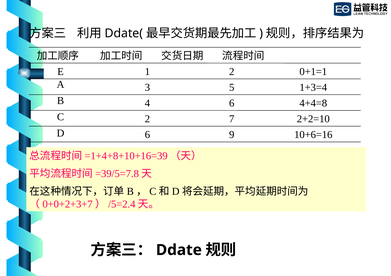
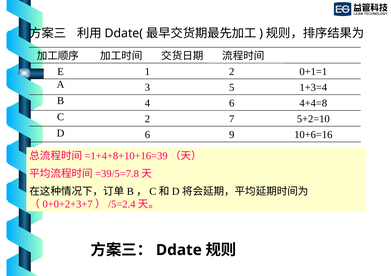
2+2=10: 2+2=10 -> 5+2=10
